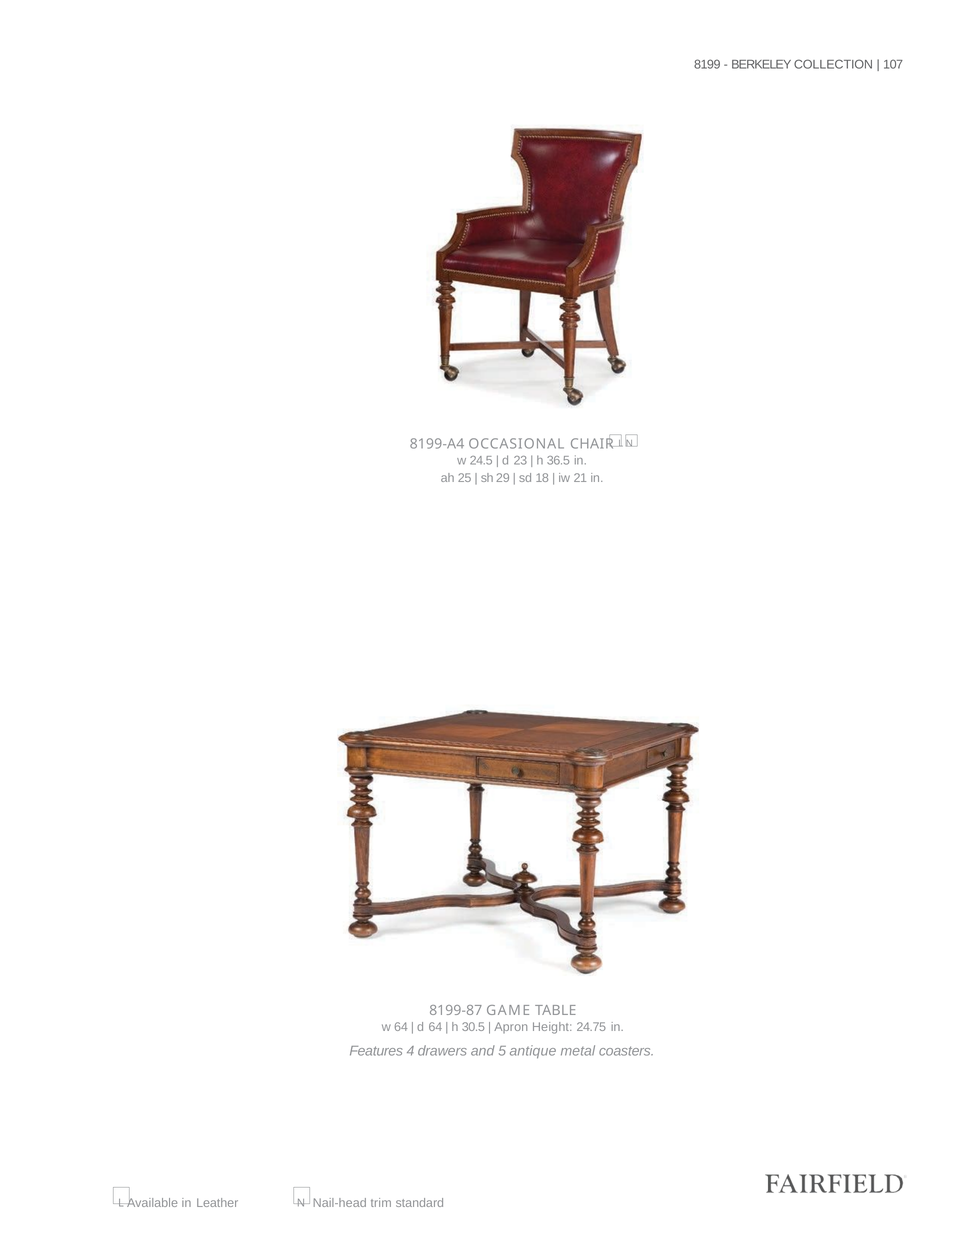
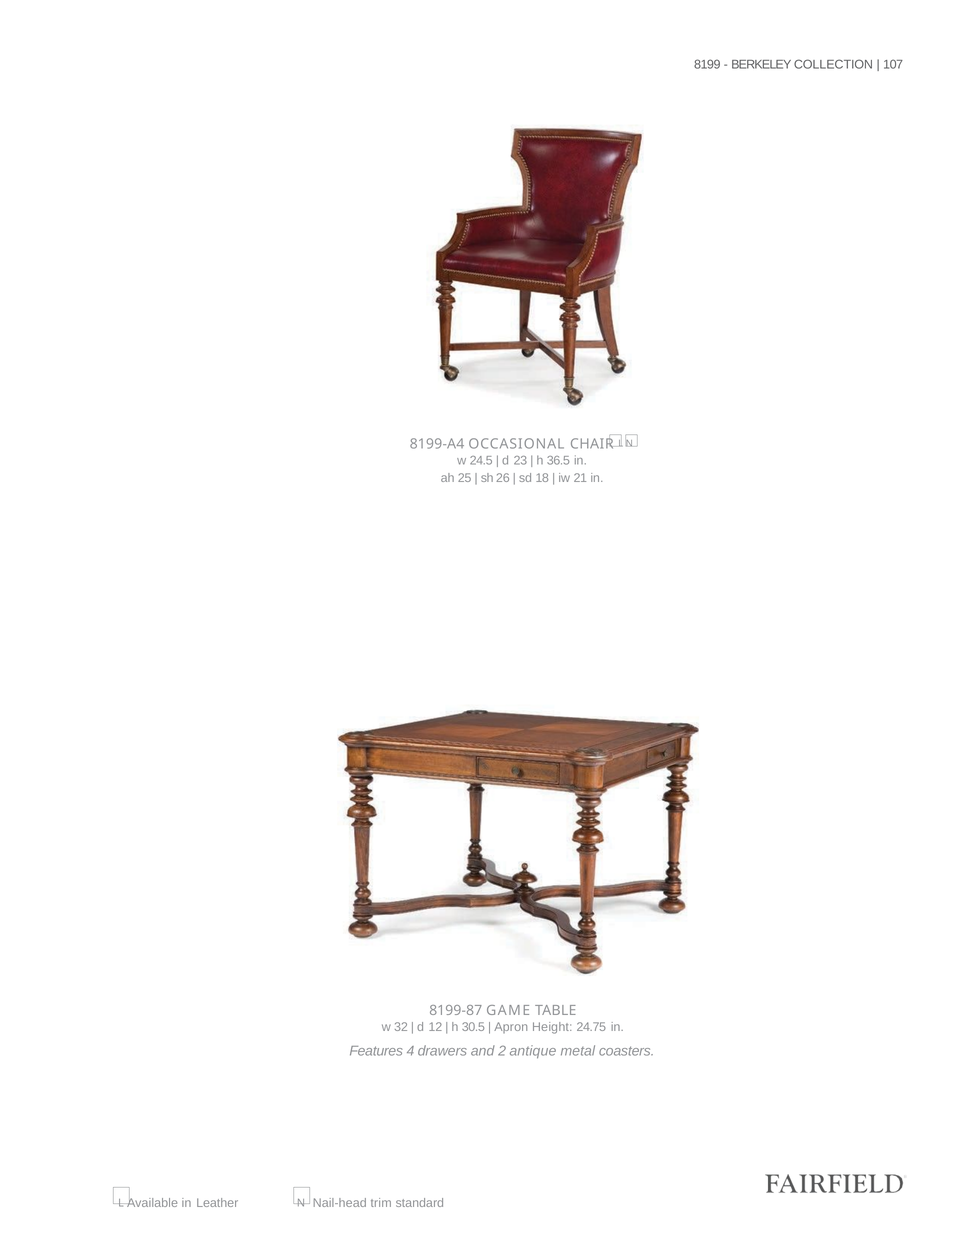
29: 29 -> 26
w 64: 64 -> 32
d 64: 64 -> 12
5: 5 -> 2
